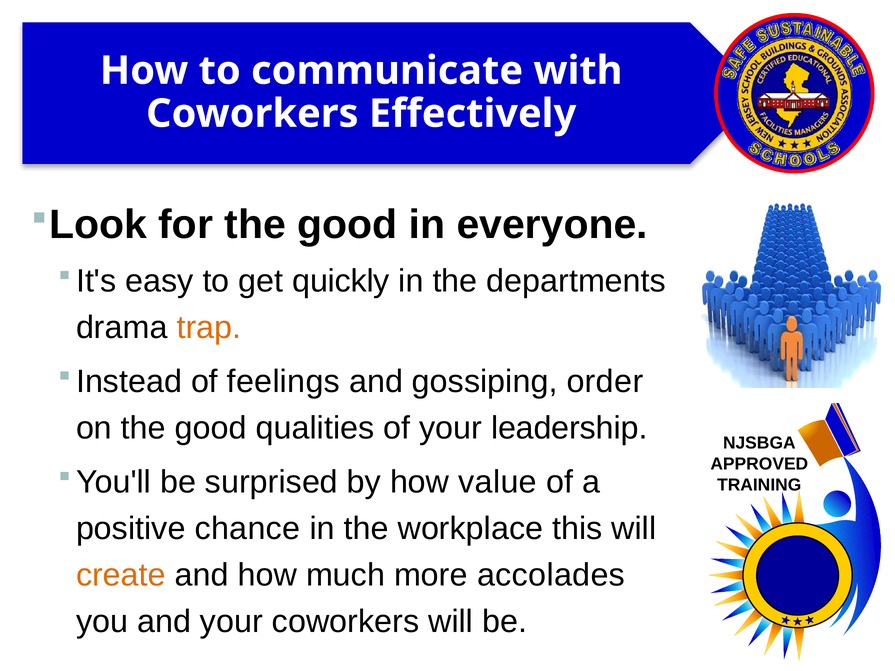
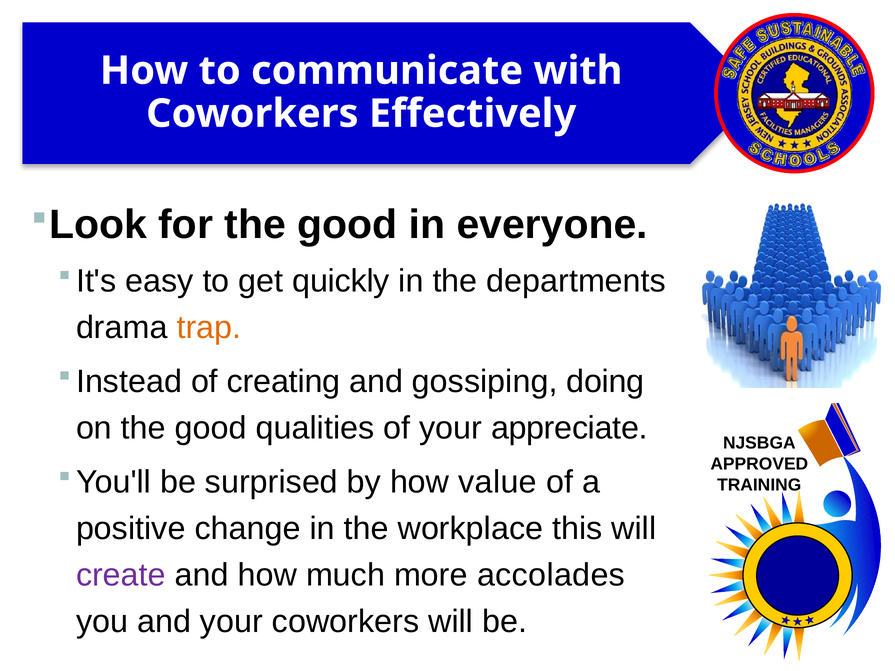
feelings: feelings -> creating
order: order -> doing
leadership: leadership -> appreciate
chance: chance -> change
create colour: orange -> purple
